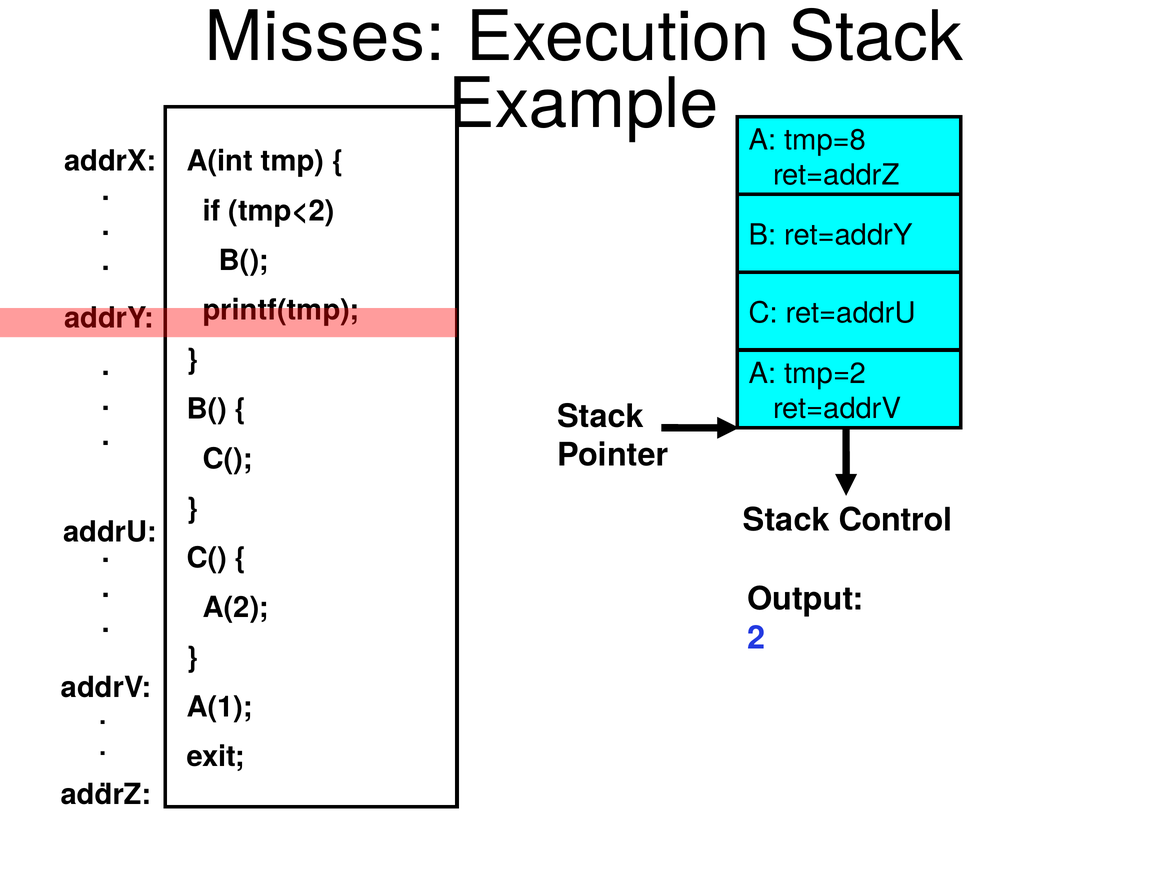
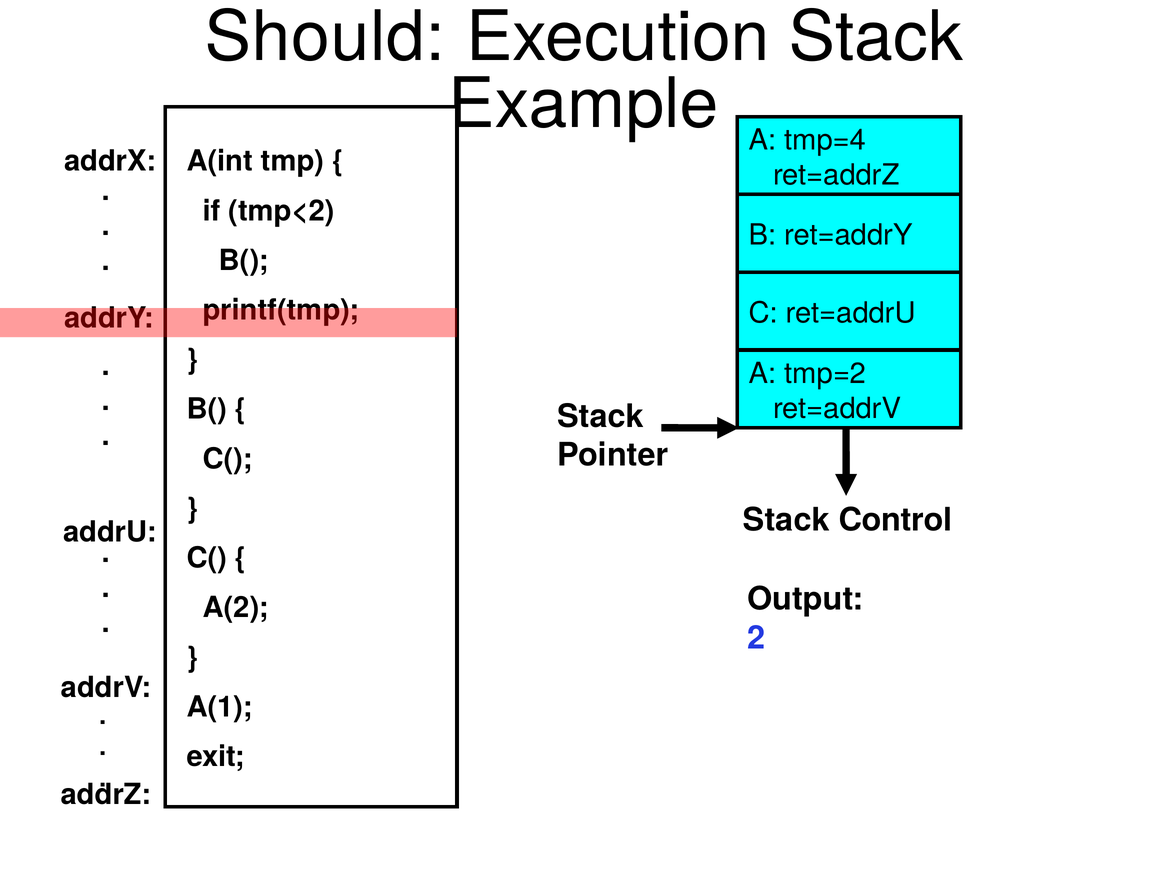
Misses: Misses -> Should
tmp=8: tmp=8 -> tmp=4
